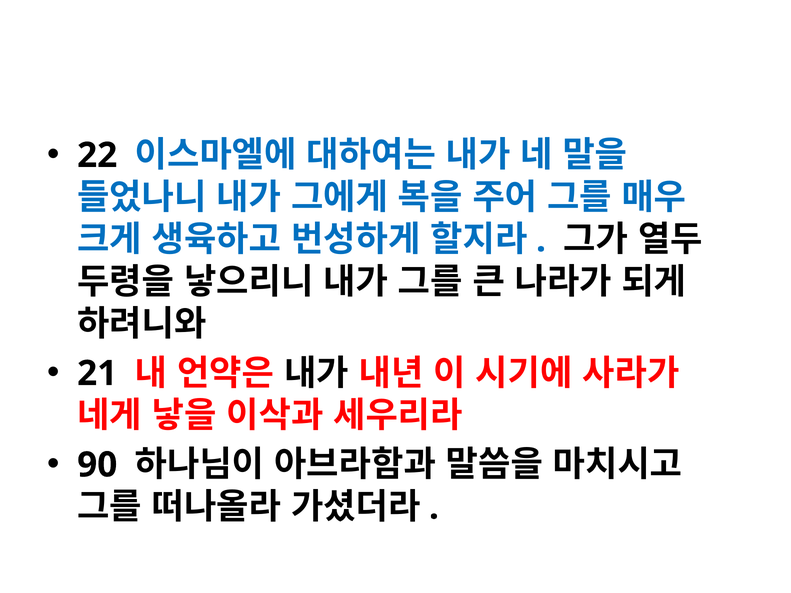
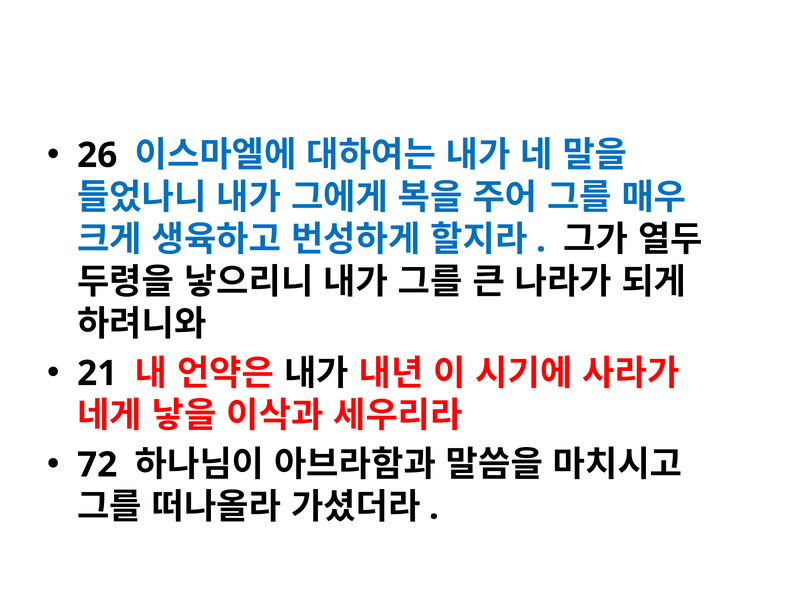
22: 22 -> 26
90: 90 -> 72
